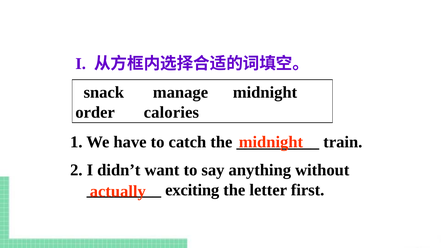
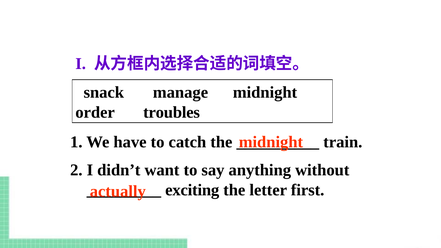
calories: calories -> troubles
